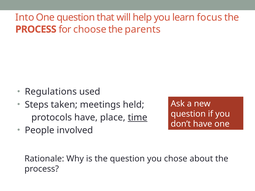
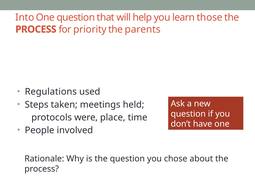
focus: focus -> those
choose: choose -> priority
protocols have: have -> were
time underline: present -> none
